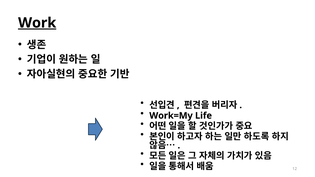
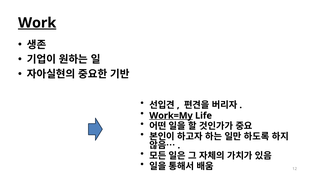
Work=My underline: none -> present
